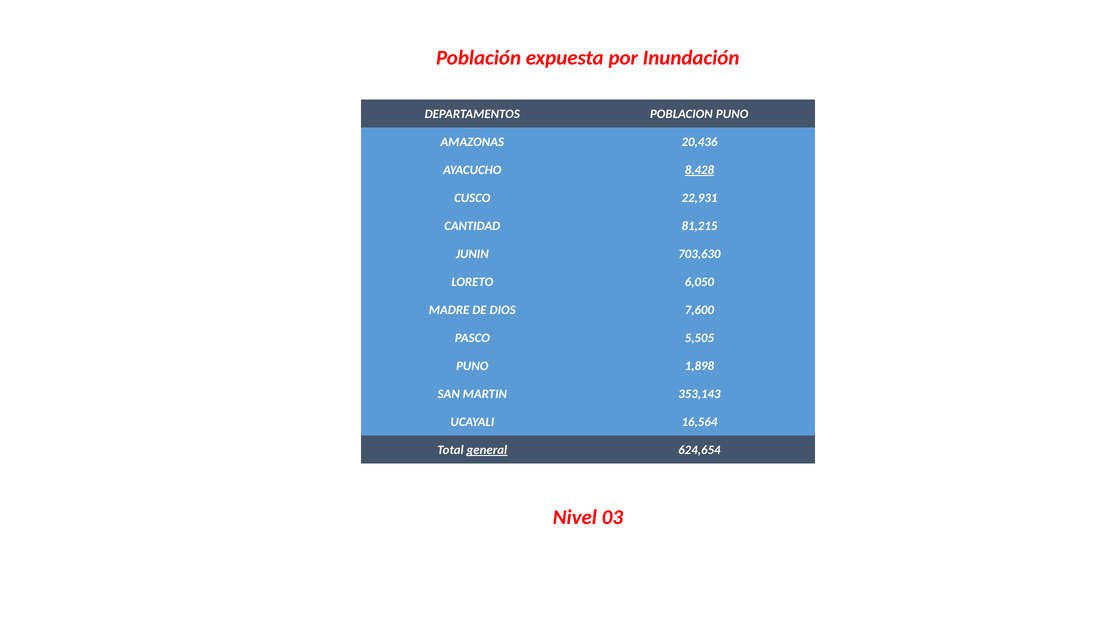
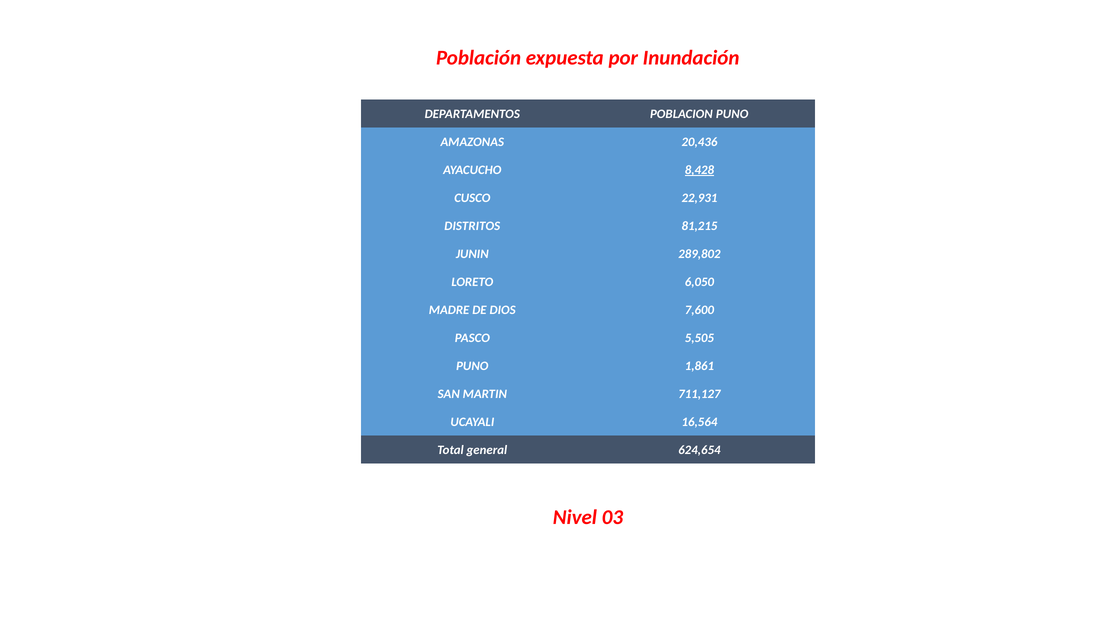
CANTIDAD: CANTIDAD -> DISTRITOS
703,630: 703,630 -> 289,802
1,898: 1,898 -> 1,861
353,143: 353,143 -> 711,127
general underline: present -> none
